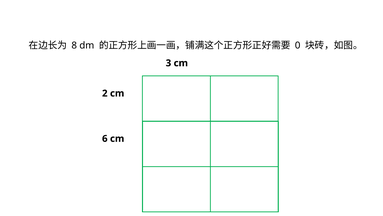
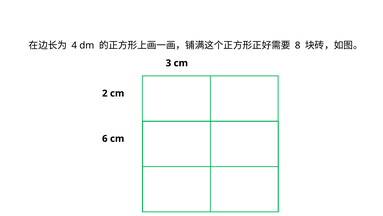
8: 8 -> 4
0: 0 -> 8
